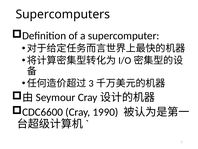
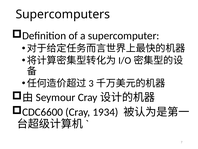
1990: 1990 -> 1934
